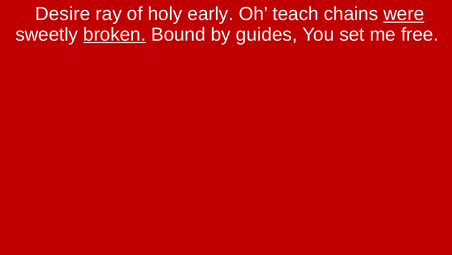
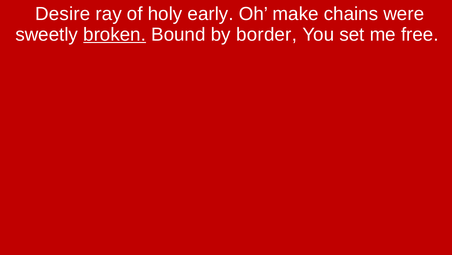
teach: teach -> make
were underline: present -> none
guides: guides -> border
